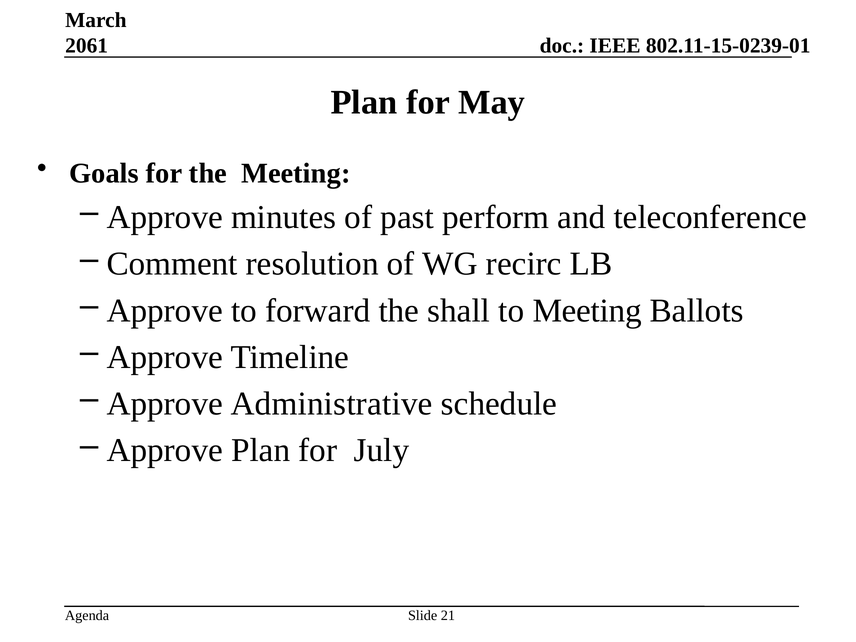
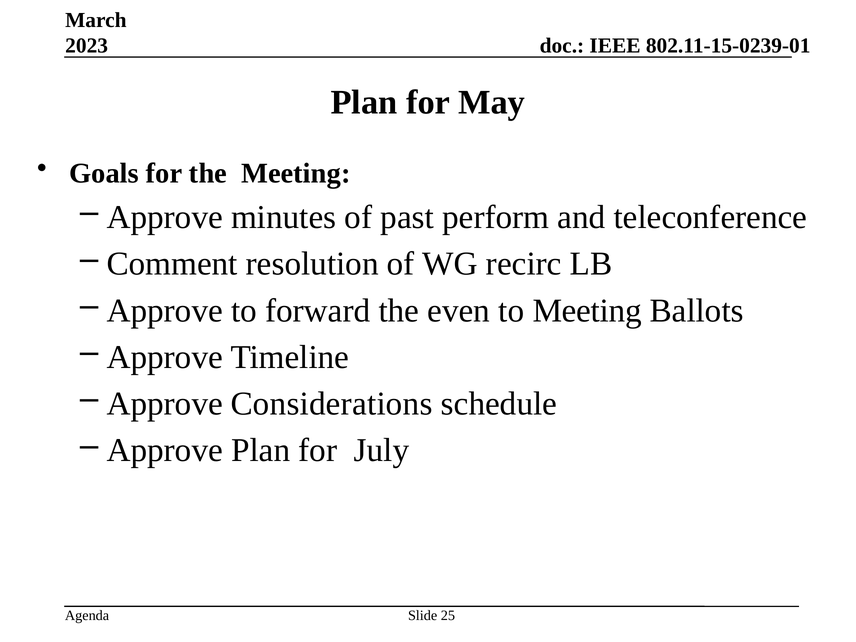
2061: 2061 -> 2023
shall: shall -> even
Administrative: Administrative -> Considerations
21: 21 -> 25
